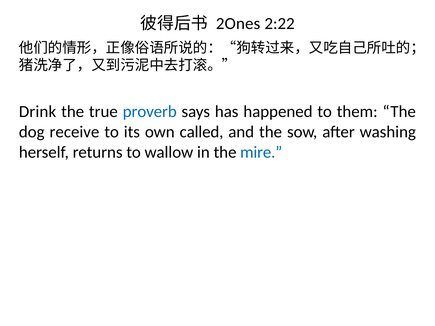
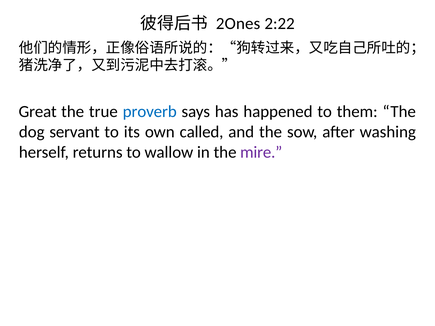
Drink: Drink -> Great
receive: receive -> servant
mire colour: blue -> purple
